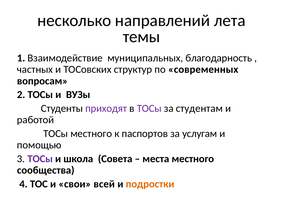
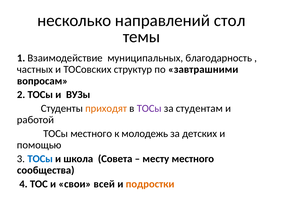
лета: лета -> стол
современных: современных -> завтрашними
приходят colour: purple -> orange
паспортов: паспортов -> молодежь
услугам: услугам -> детских
ТОСы at (40, 159) colour: purple -> blue
места: места -> месту
